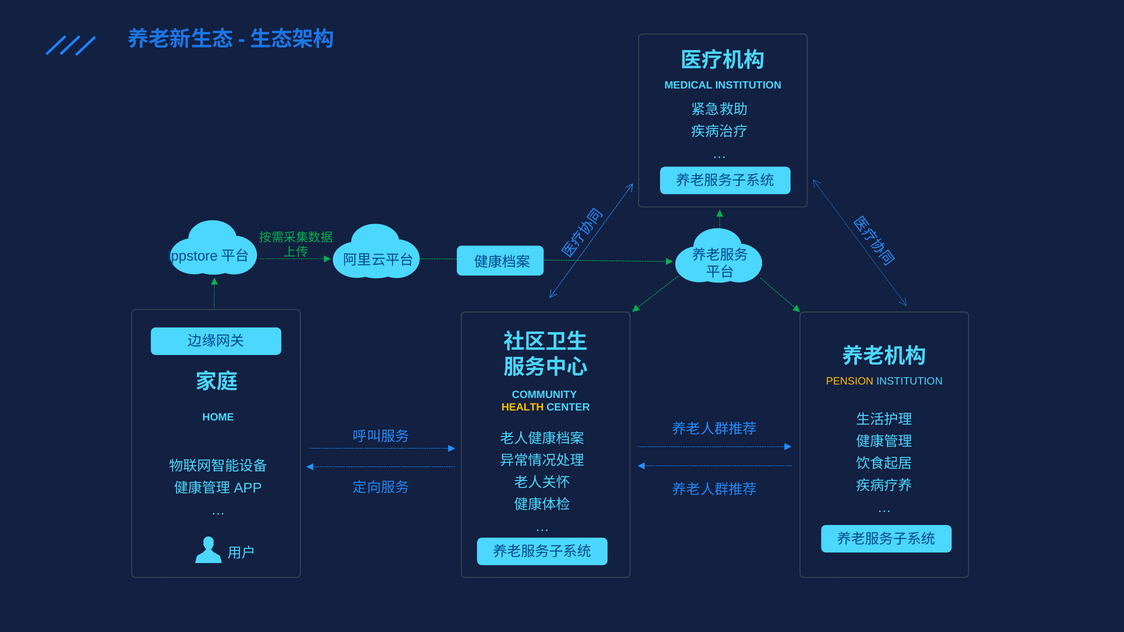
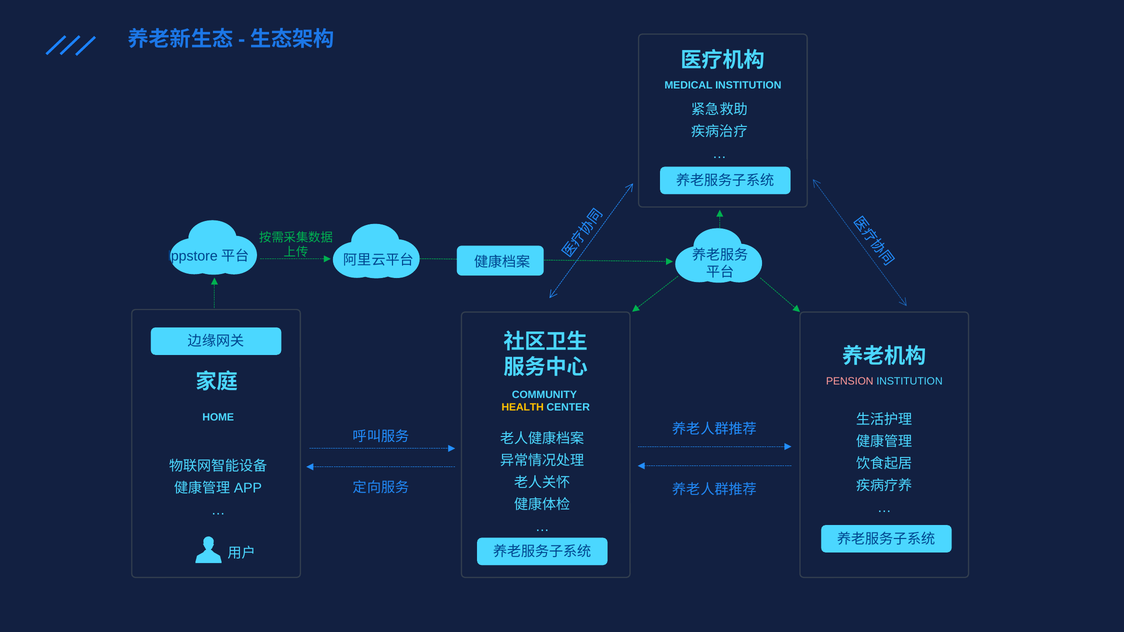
PENSION colour: yellow -> pink
